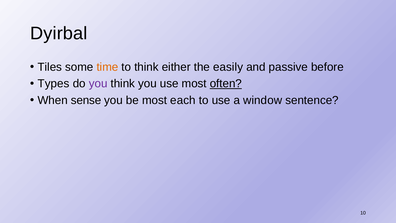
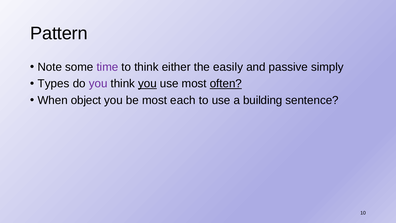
Dyirbal: Dyirbal -> Pattern
Tiles: Tiles -> Note
time colour: orange -> purple
before: before -> simply
you at (147, 84) underline: none -> present
sense: sense -> object
window: window -> building
